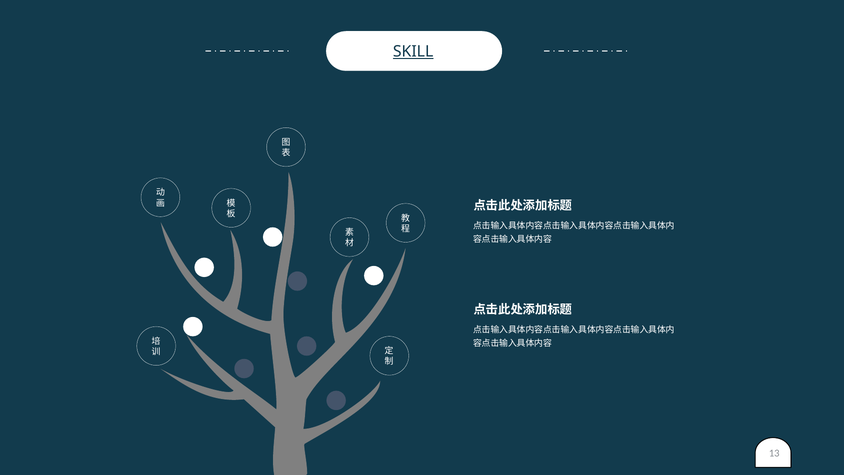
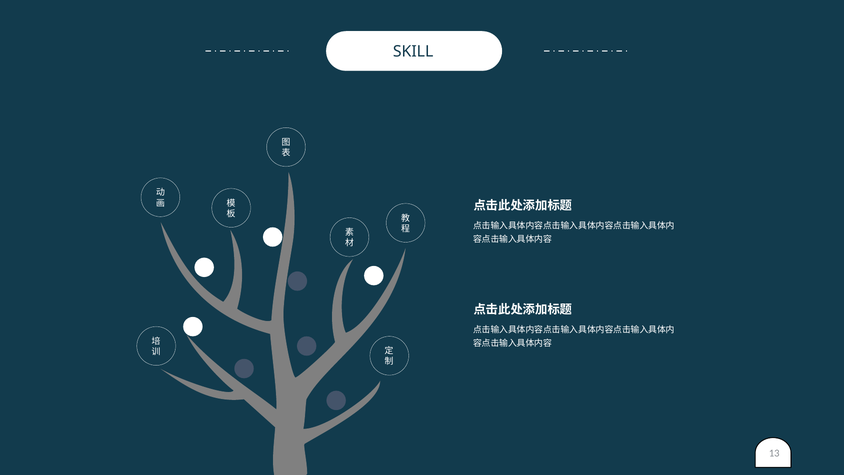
SKILL underline: present -> none
